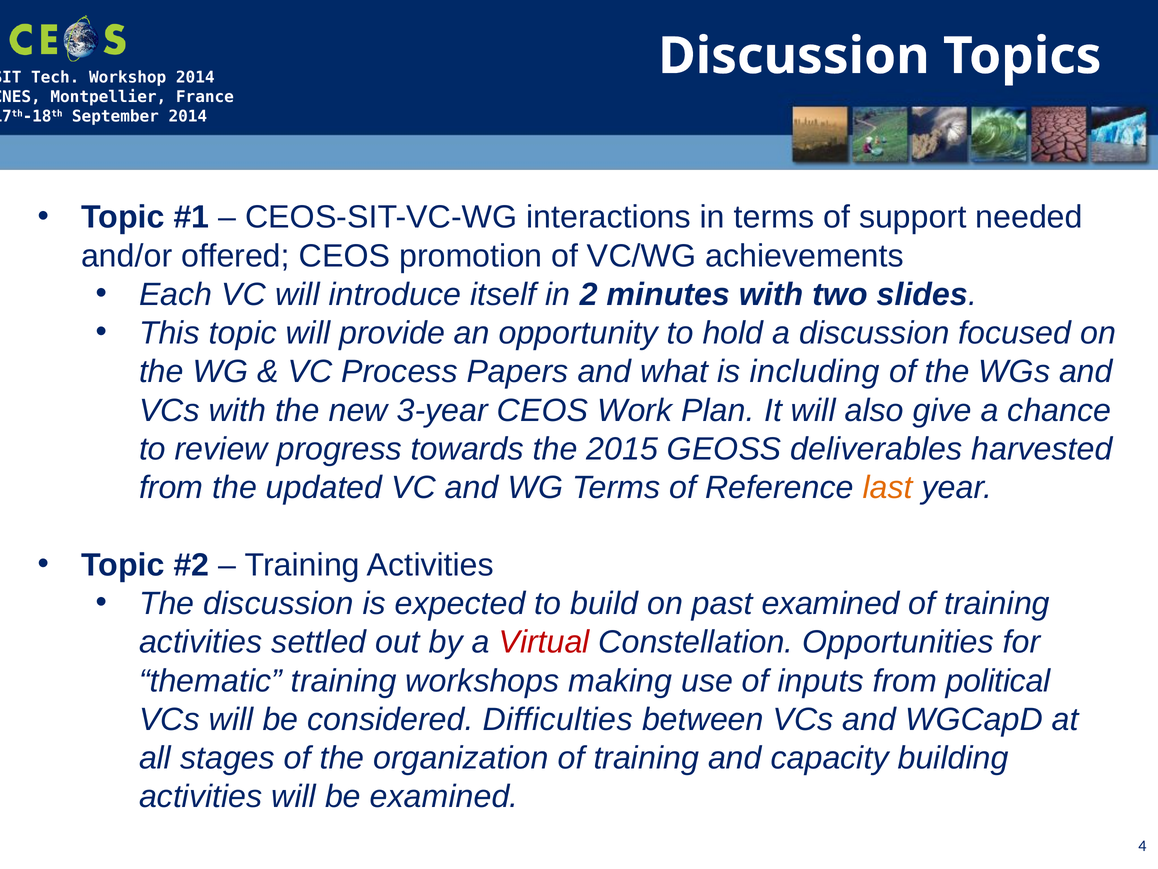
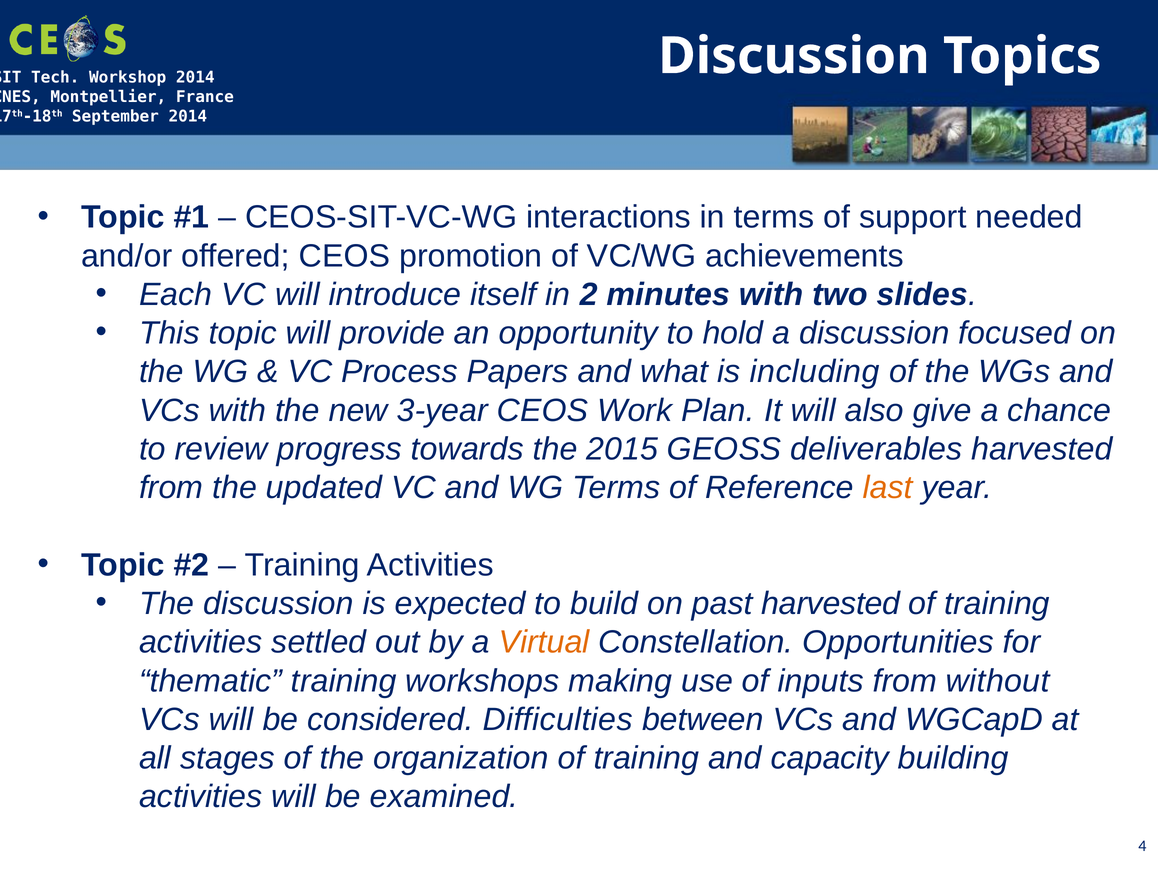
past examined: examined -> harvested
Virtual colour: red -> orange
political: political -> without
